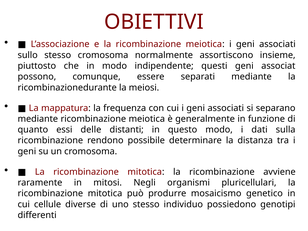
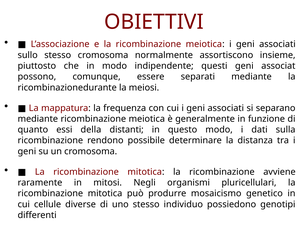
delle: delle -> della
